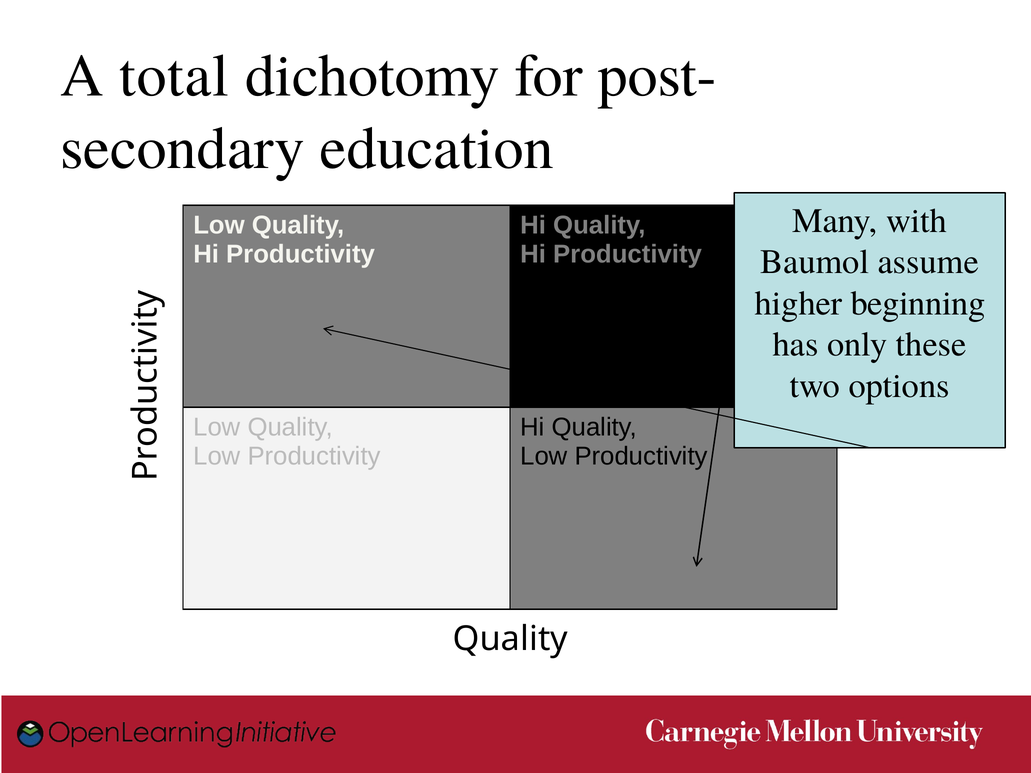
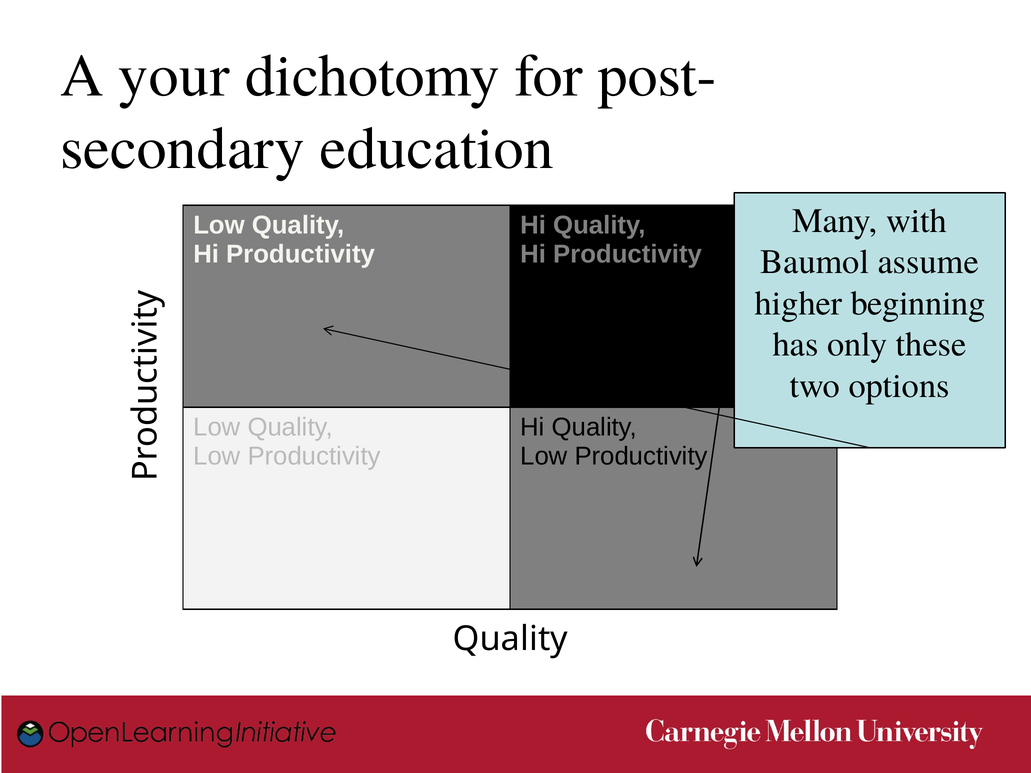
total: total -> your
